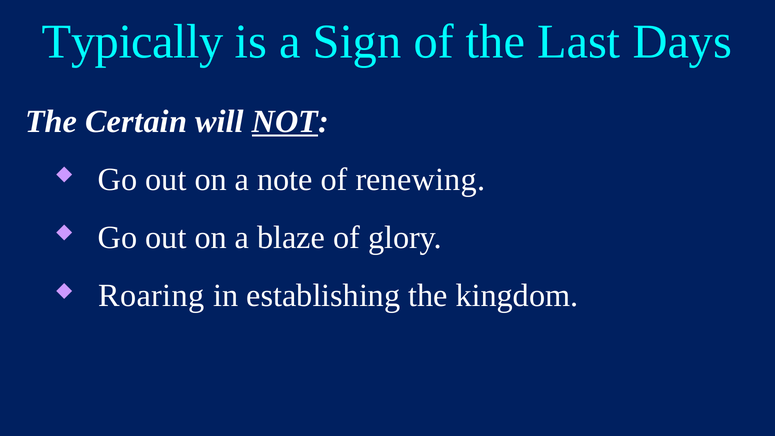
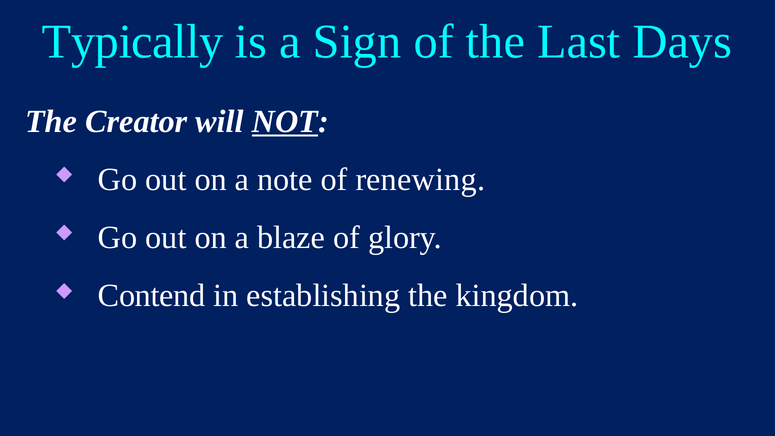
Certain: Certain -> Creator
Roaring: Roaring -> Contend
